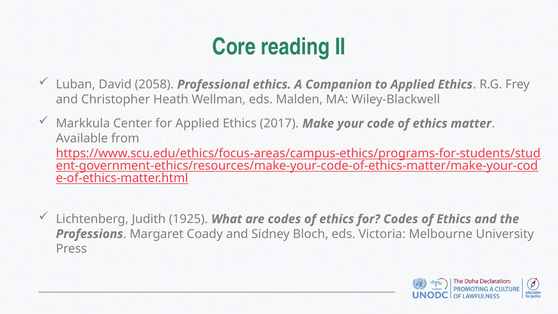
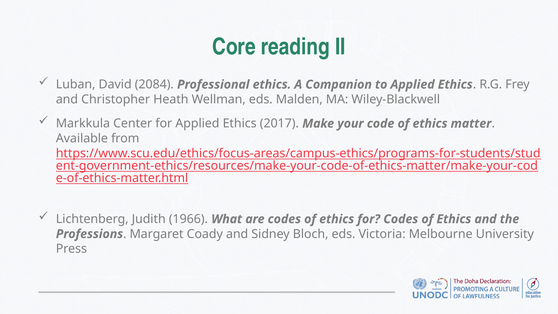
2058: 2058 -> 2084
1925: 1925 -> 1966
